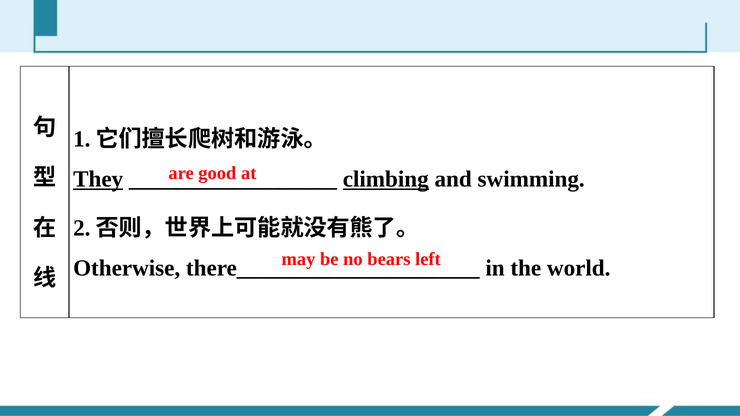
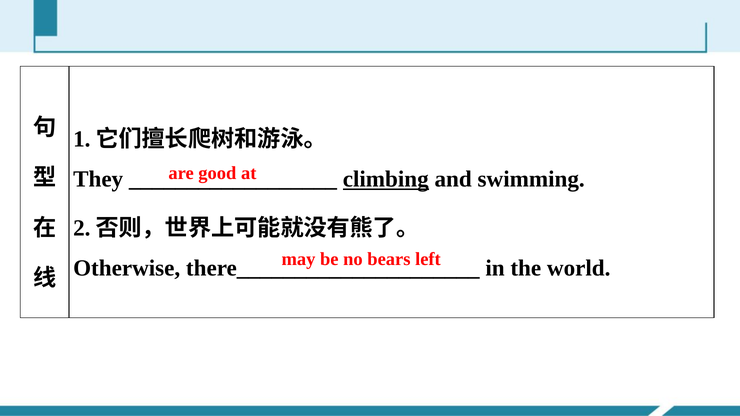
They underline: present -> none
